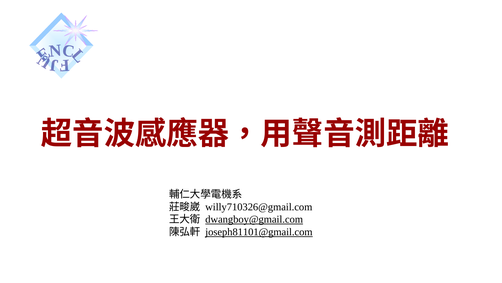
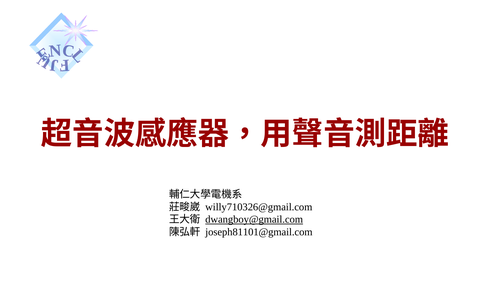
joseph81101@gmail.com underline: present -> none
